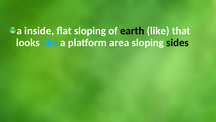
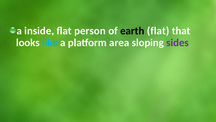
flat sloping: sloping -> person
earth like: like -> flat
sides colour: black -> purple
